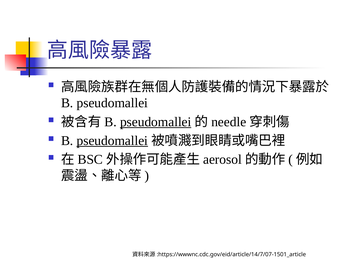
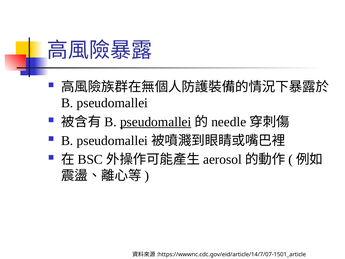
pseudomallei at (112, 141) underline: present -> none
